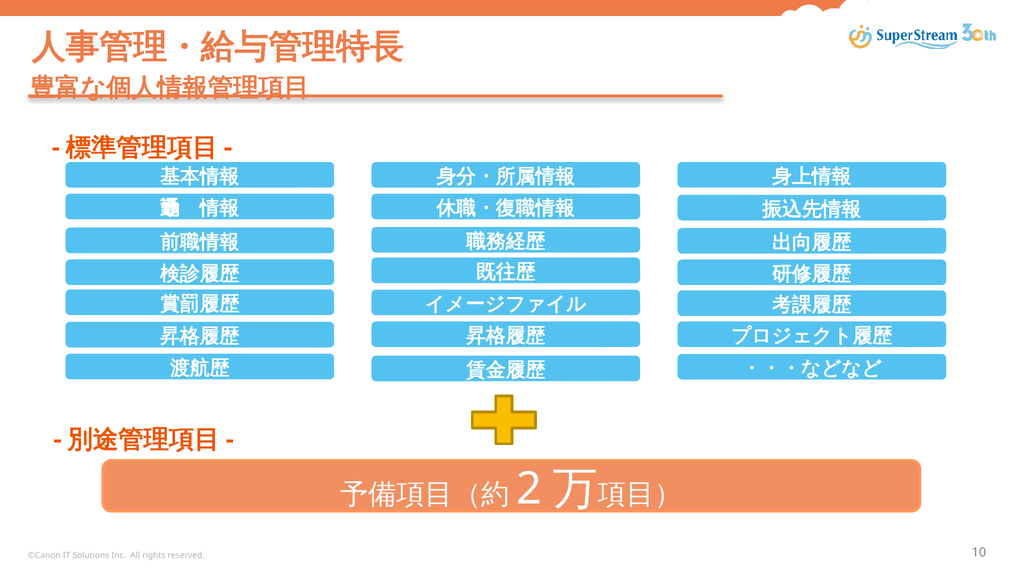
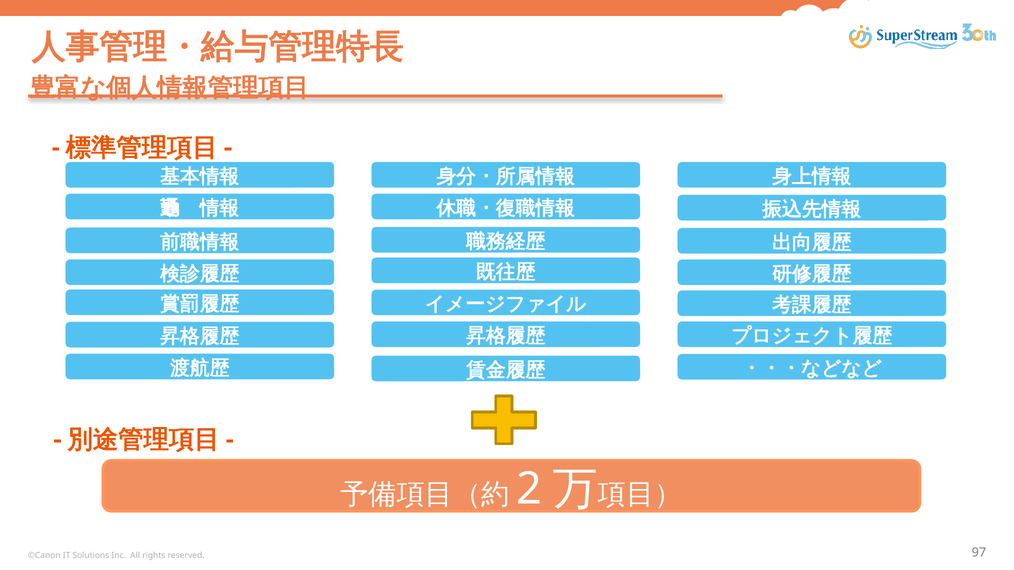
10: 10 -> 97
